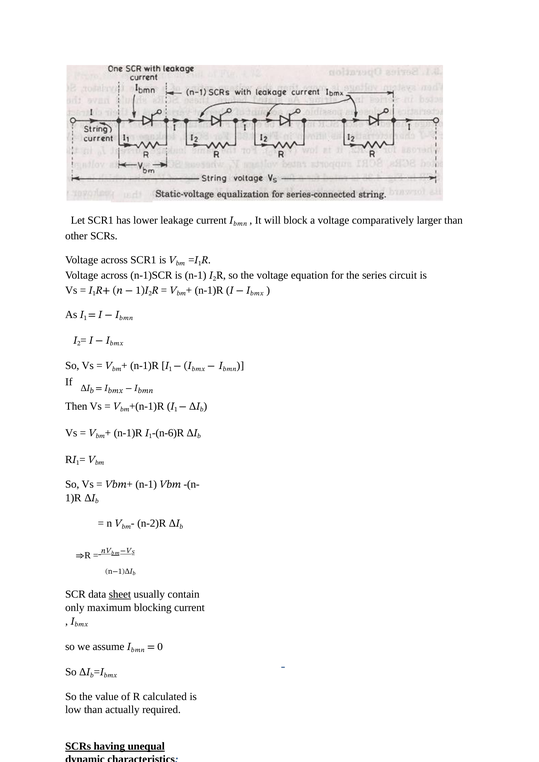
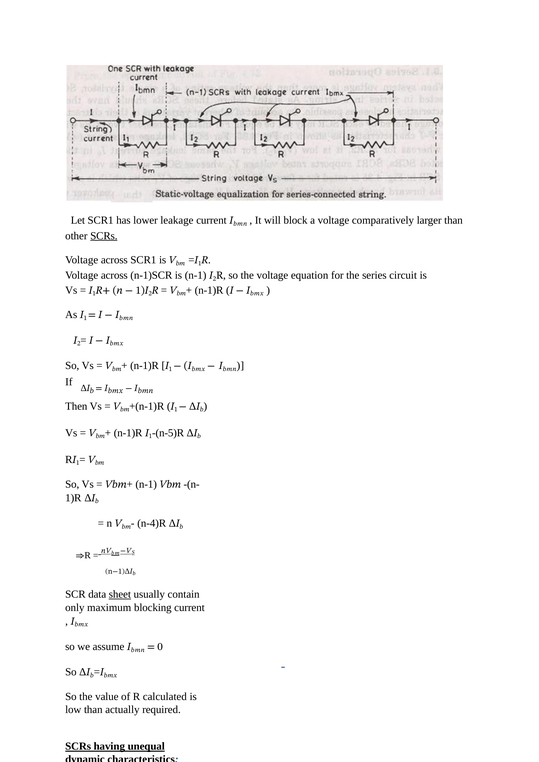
SCRs at (104, 236) underline: none -> present
-(n-6)R: -(n-6)R -> -(n-5)R
n-2)R: n-2)R -> n-4)R
